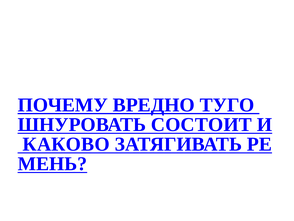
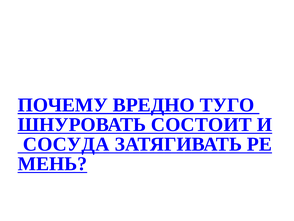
КАКОВО: КАКОВО -> СОСУДА
